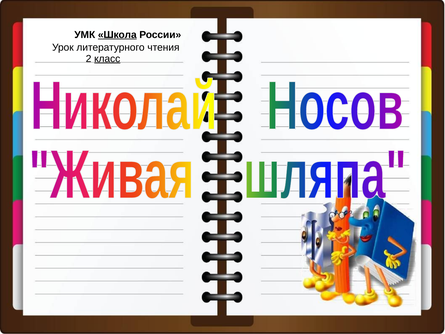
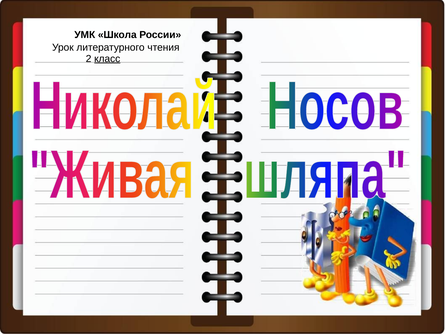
Школа underline: present -> none
